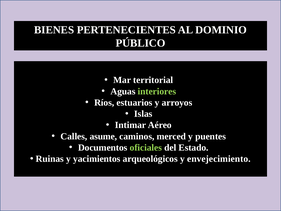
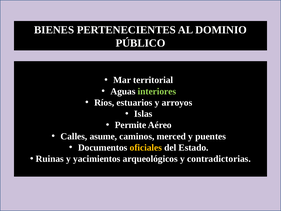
Intimar: Intimar -> Permite
oficiales colour: light green -> yellow
envejecimiento: envejecimiento -> contradictorias
